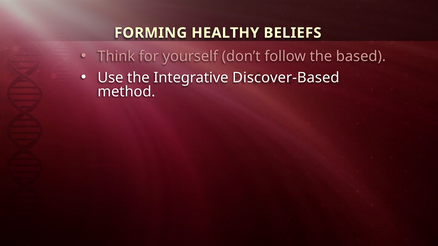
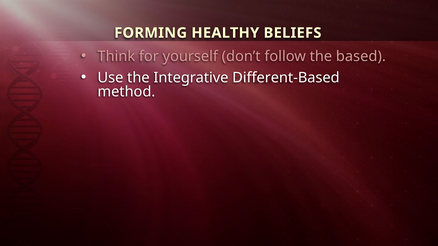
Discover-Based: Discover-Based -> Different-Based
